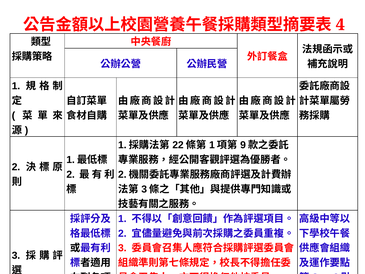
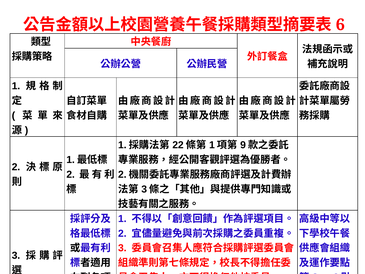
4: 4 -> 6
